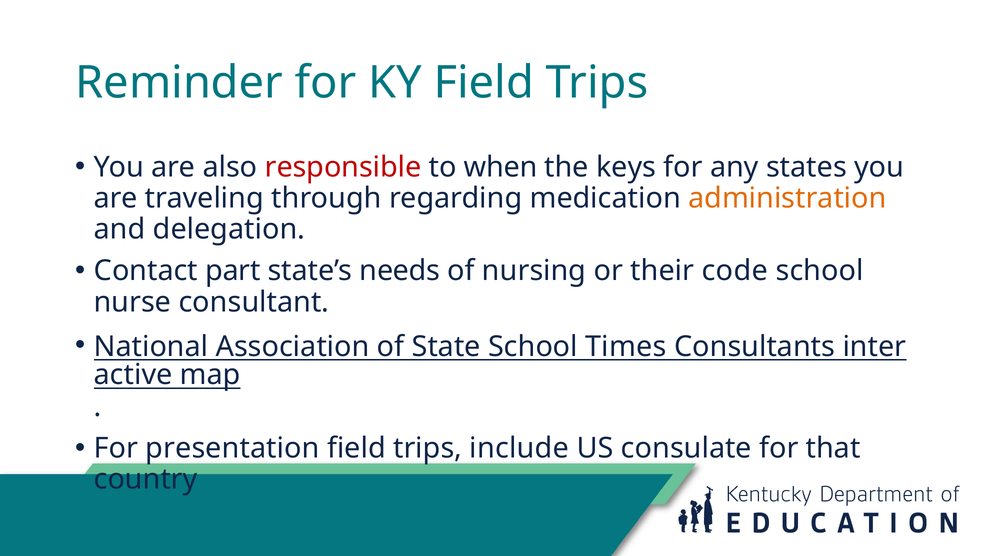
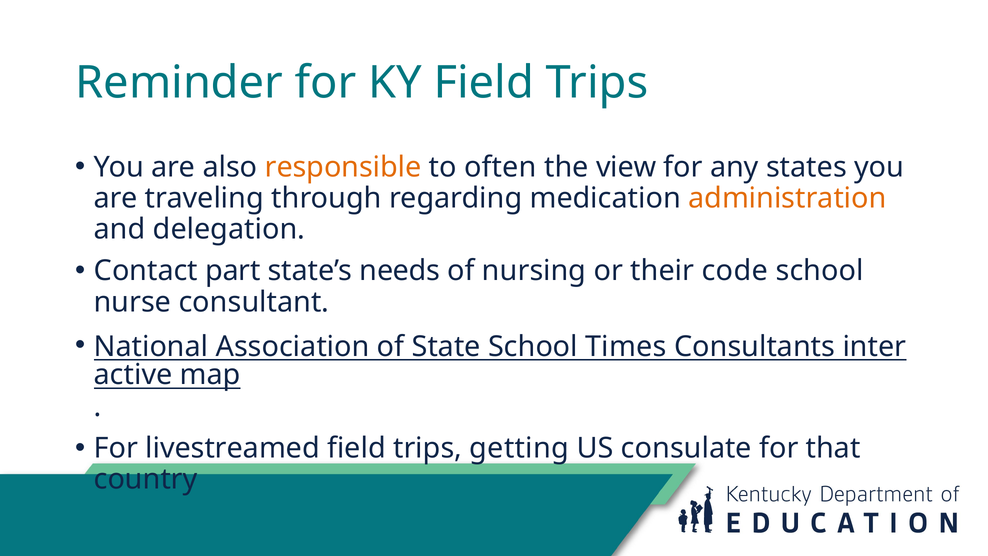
responsible colour: red -> orange
when: when -> often
keys: keys -> view
presentation: presentation -> livestreamed
include: include -> getting
